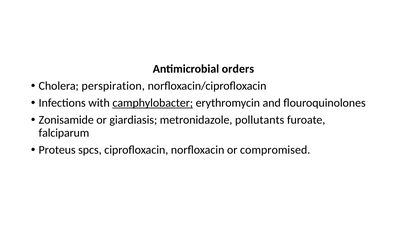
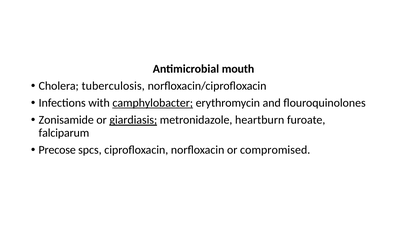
orders: orders -> mouth
perspiration: perspiration -> tuberculosis
giardiasis underline: none -> present
pollutants: pollutants -> heartburn
Proteus: Proteus -> Precose
